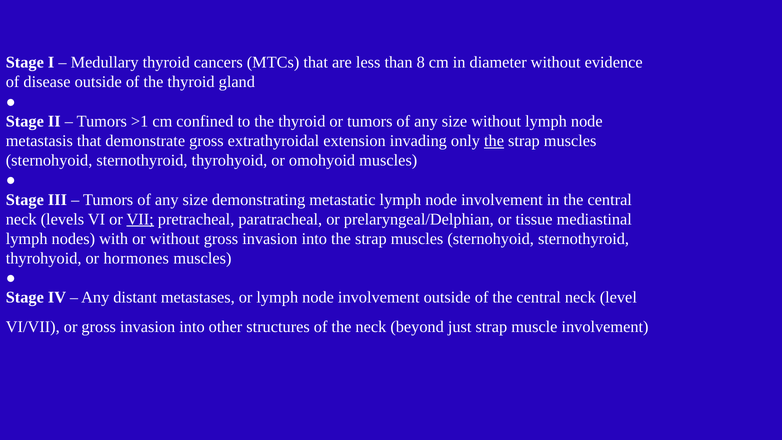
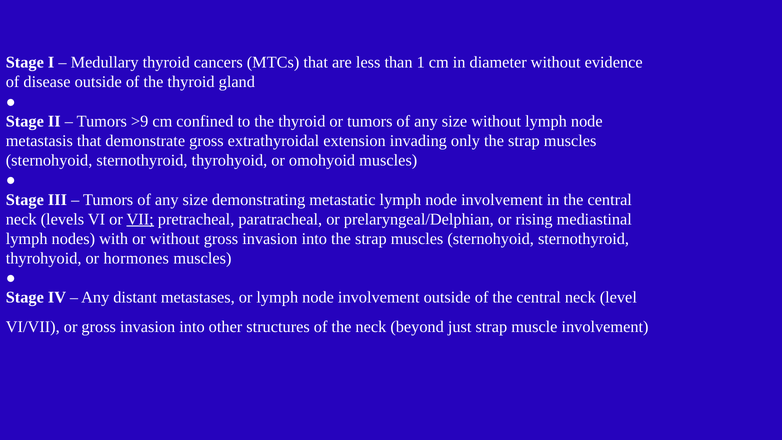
8: 8 -> 1
>1: >1 -> >9
the at (494, 141) underline: present -> none
tissue: tissue -> rising
